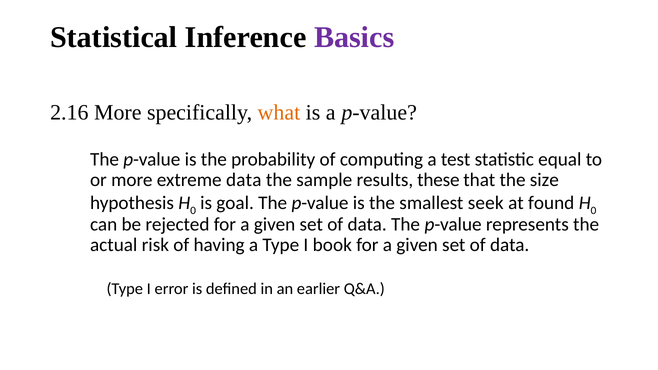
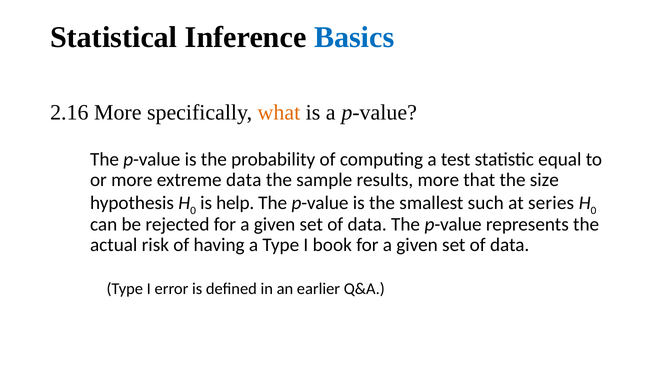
Basics colour: purple -> blue
results these: these -> more
goal: goal -> help
seek: seek -> such
found: found -> series
